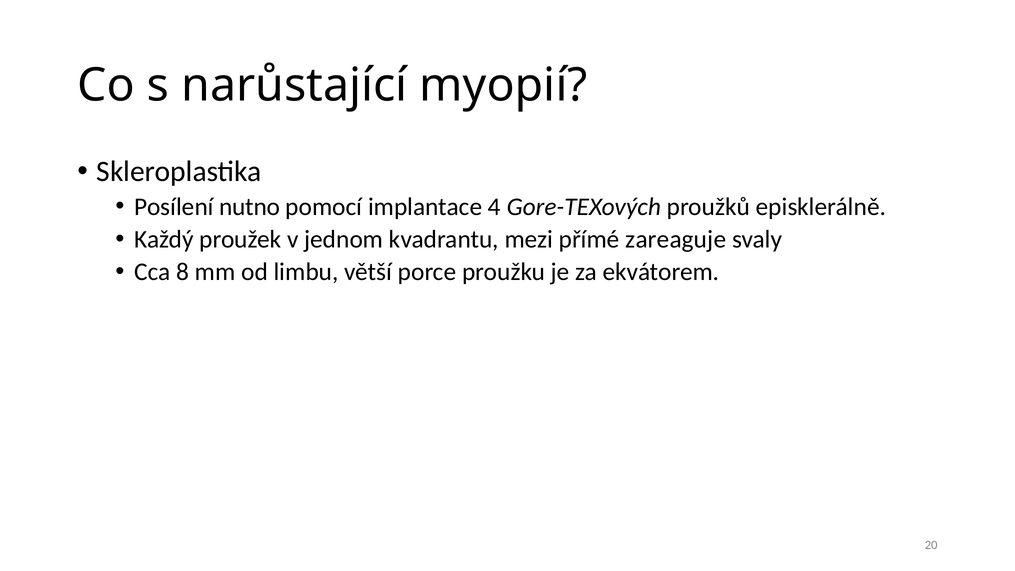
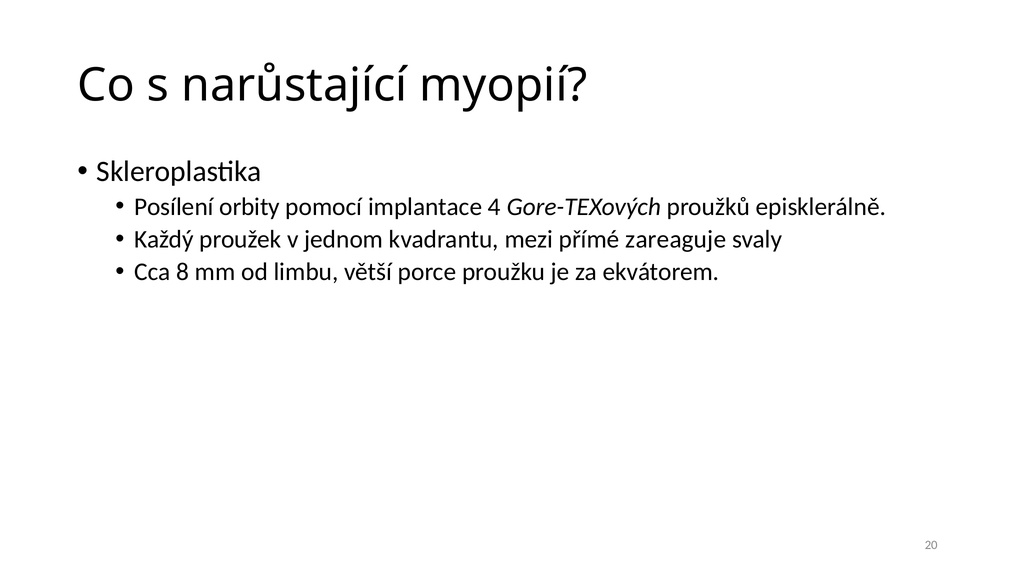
nutno: nutno -> orbity
